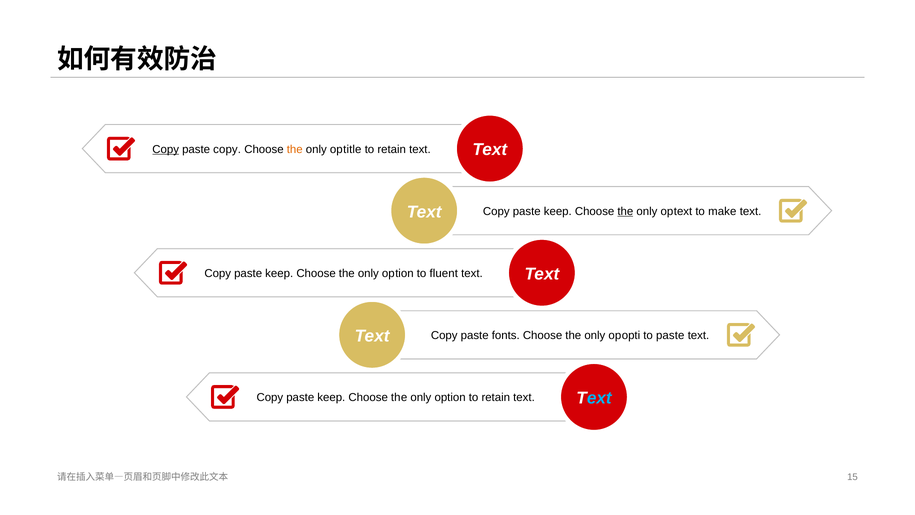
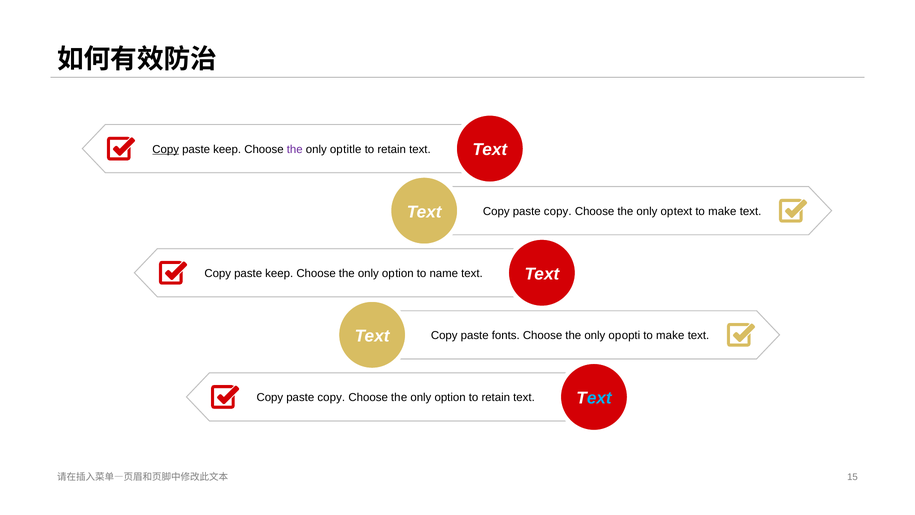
copy at (227, 149): copy -> keep
the at (295, 149) colour: orange -> purple
keep at (558, 211): keep -> copy
the at (625, 211) underline: present -> none
fluent: fluent -> name
paste at (670, 335): paste -> make
keep at (331, 397): keep -> copy
